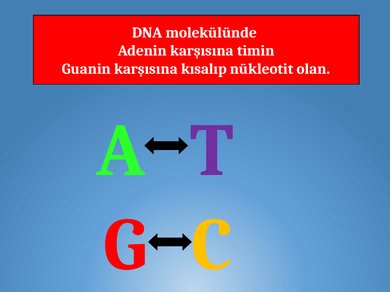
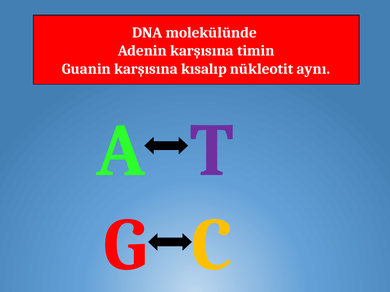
olan: olan -> aynı
